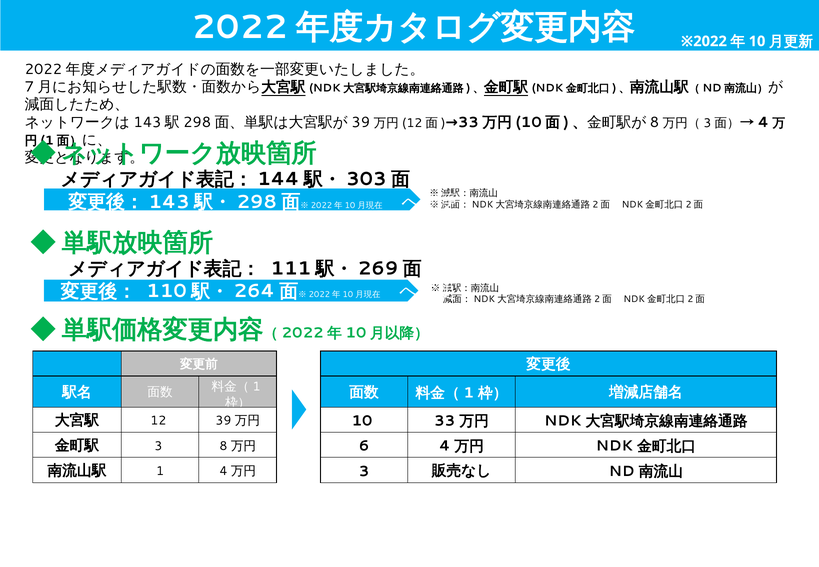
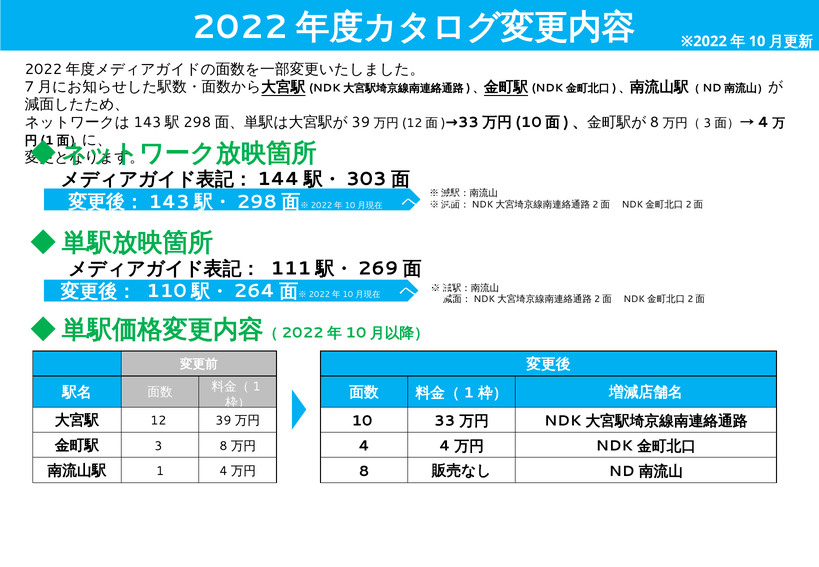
6 at (364, 446): 6 -> 4
3 at (364, 471): 3 -> 8
